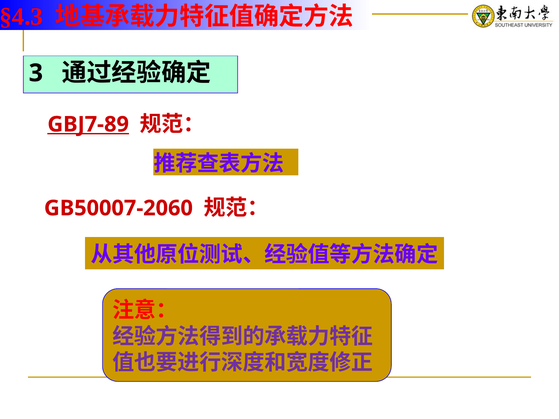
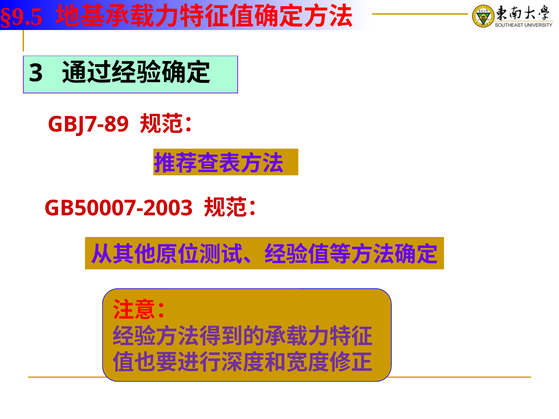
§4.3: §4.3 -> §9.5
GBJ7-89 underline: present -> none
GB50007-2060: GB50007-2060 -> GB50007-2003
